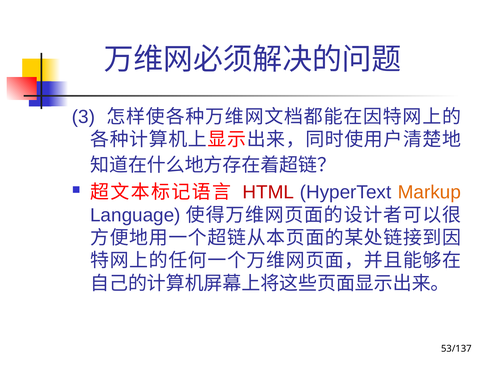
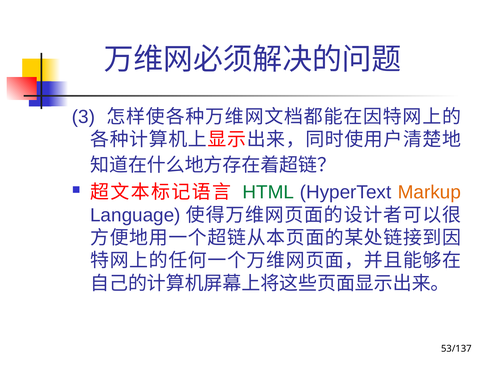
HTML colour: red -> green
